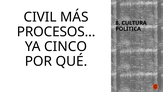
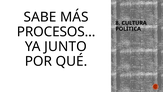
CIVIL: CIVIL -> SABE
CINCO: CINCO -> JUNTO
